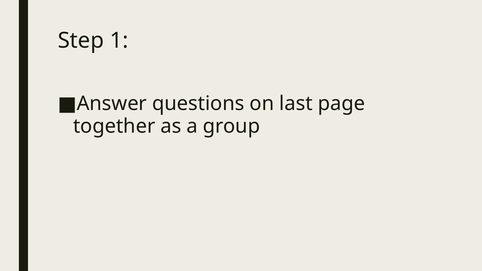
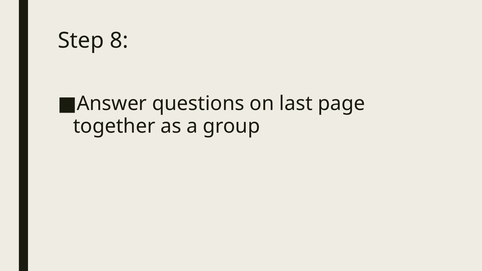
1: 1 -> 8
